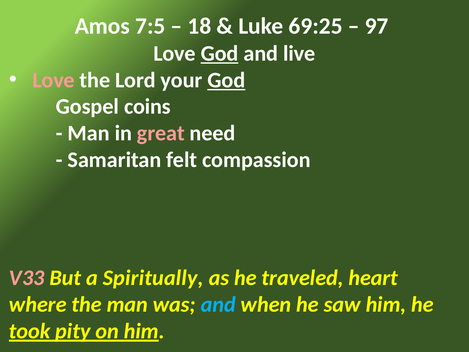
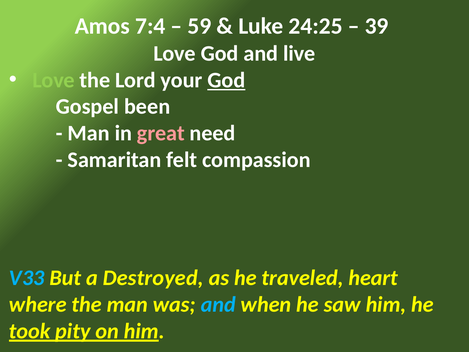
7:5: 7:5 -> 7:4
18: 18 -> 59
69:25: 69:25 -> 24:25
97: 97 -> 39
God at (220, 53) underline: present -> none
Love at (54, 80) colour: pink -> light green
coins: coins -> been
V33 colour: pink -> light blue
Spiritually: Spiritually -> Destroyed
